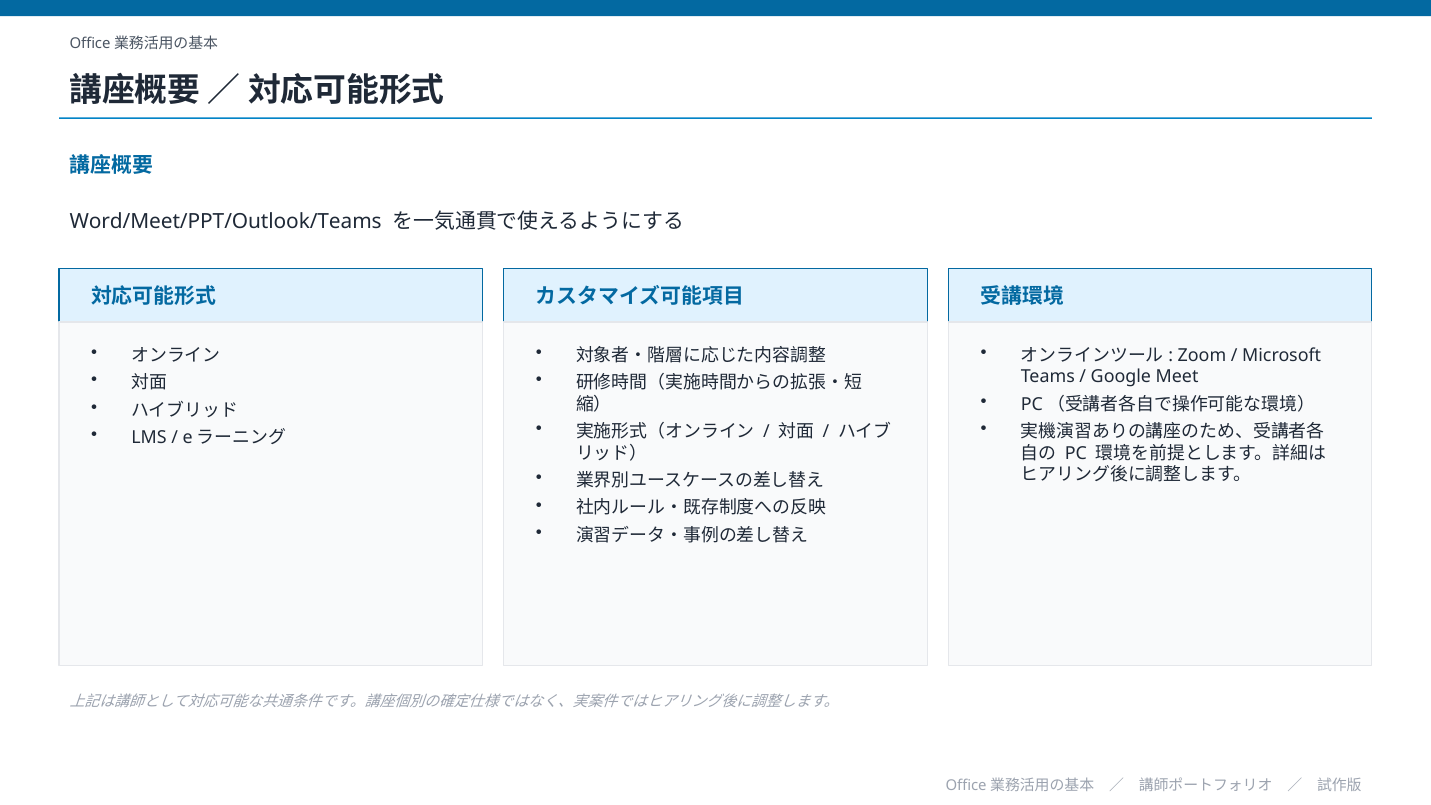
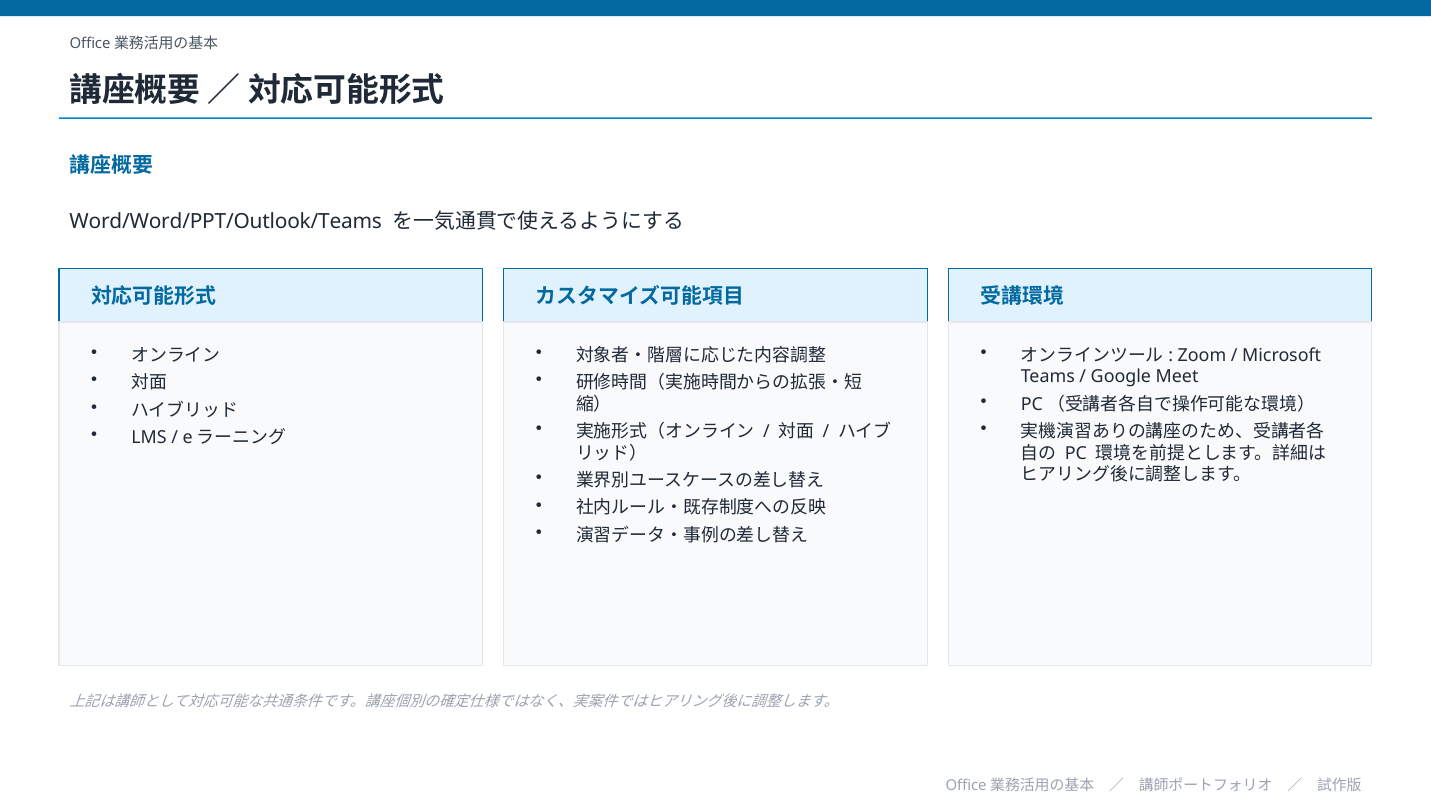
Word/Meet/PPT/Outlook/Teams: Word/Meet/PPT/Outlook/Teams -> Word/Word/PPT/Outlook/Teams
